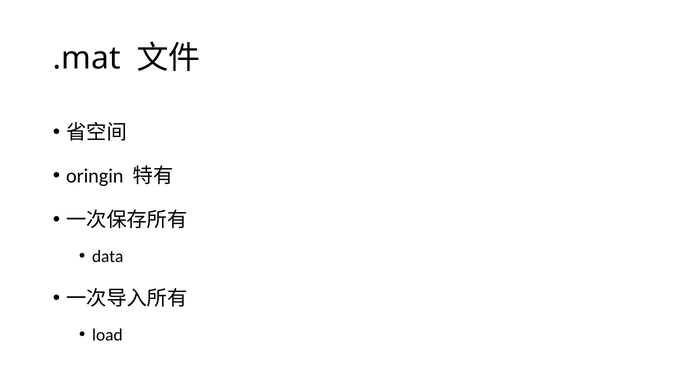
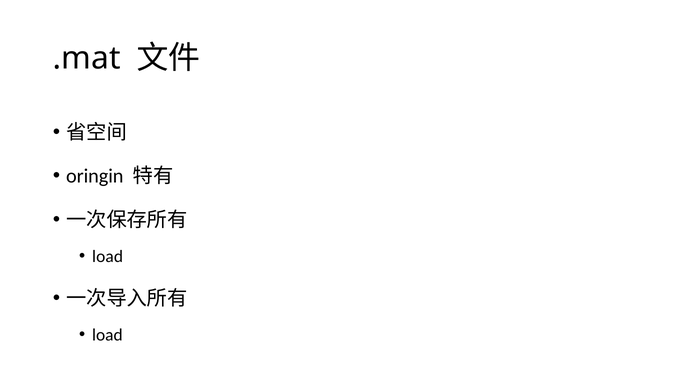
data at (108, 256): data -> load
